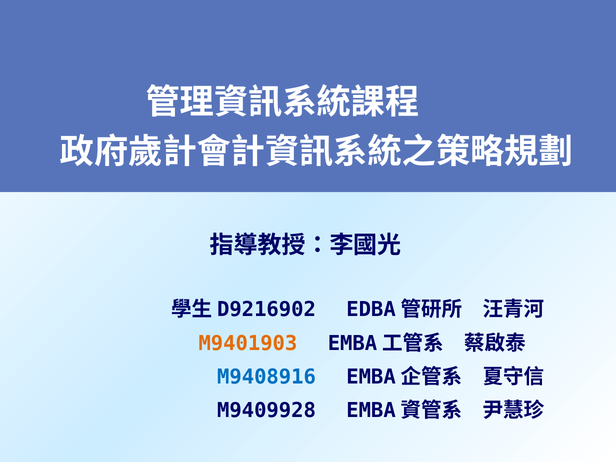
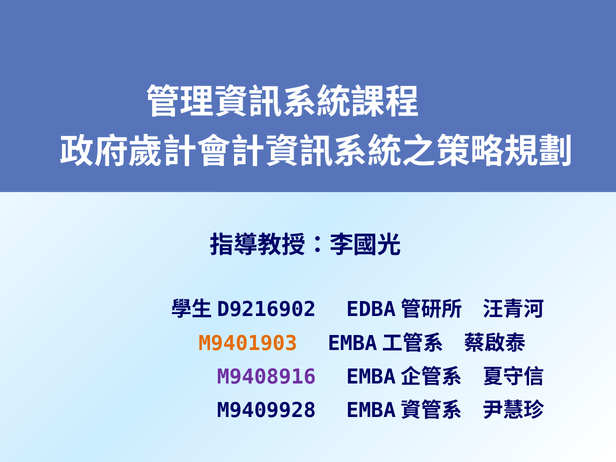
M9408916 colour: blue -> purple
